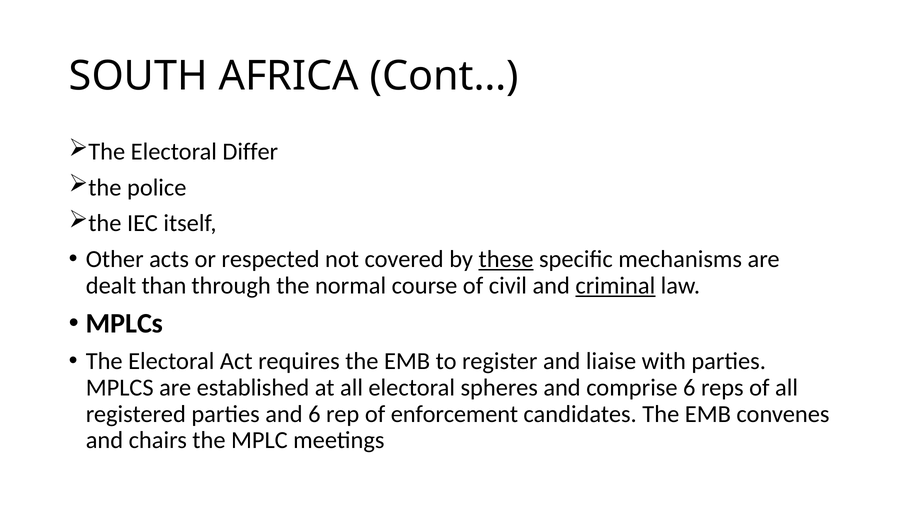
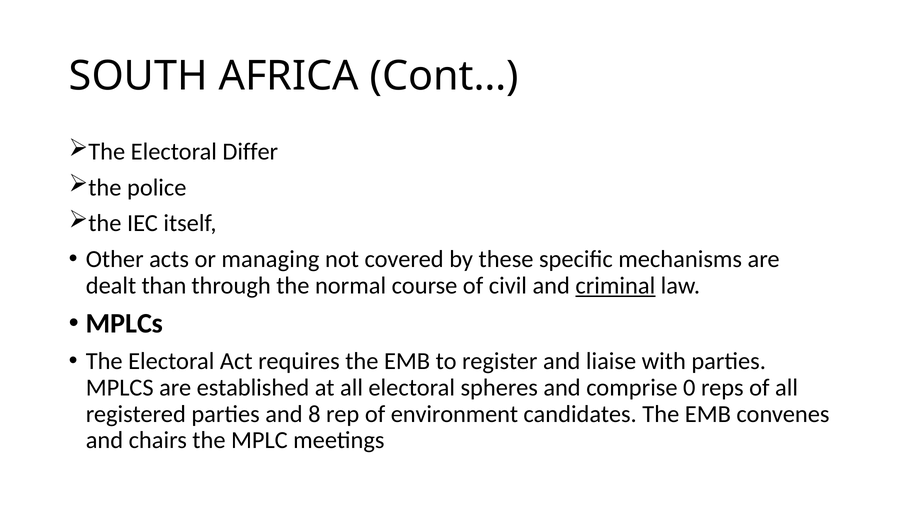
respected: respected -> managing
these underline: present -> none
comprise 6: 6 -> 0
and 6: 6 -> 8
enforcement: enforcement -> environment
